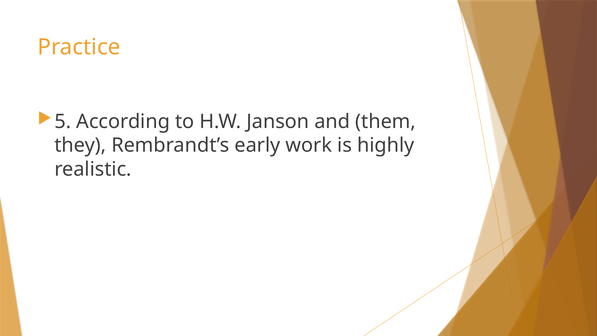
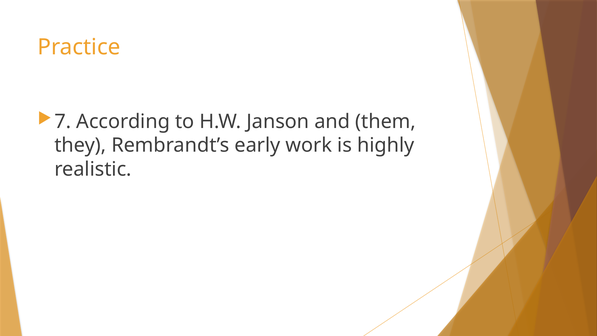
5: 5 -> 7
